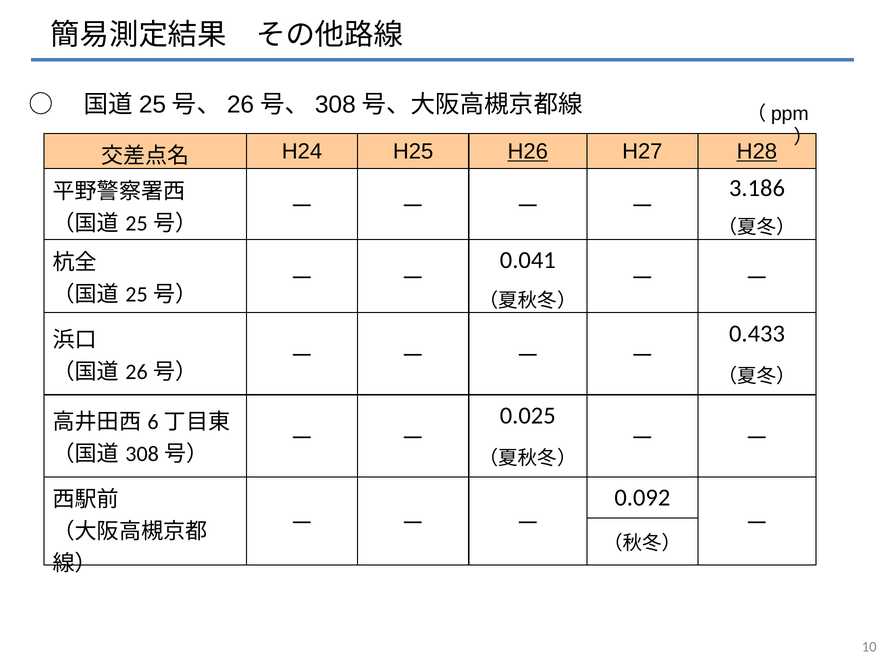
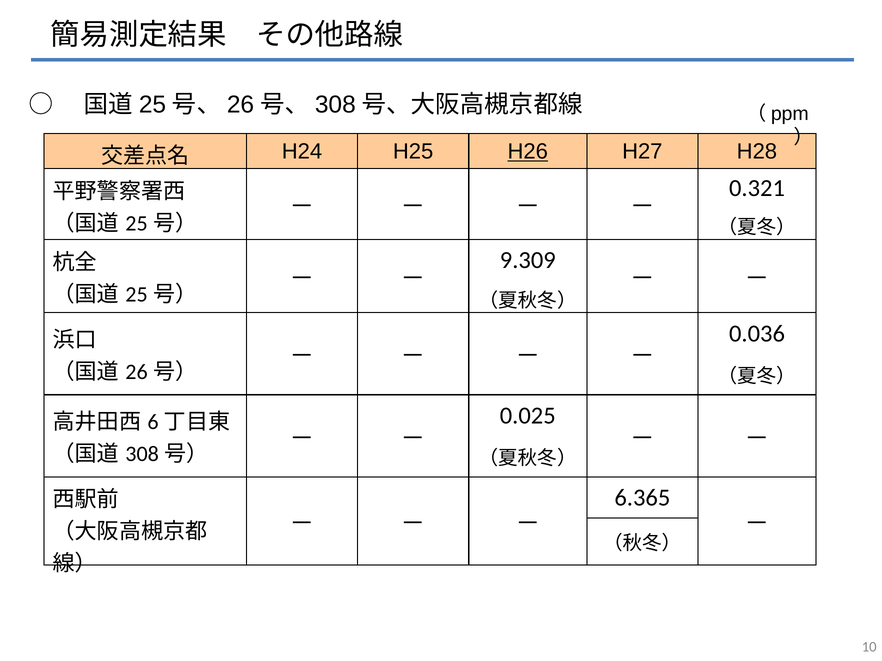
H28 underline: present -> none
3.186: 3.186 -> 0.321
0.041: 0.041 -> 9.309
0.433: 0.433 -> 0.036
0.092: 0.092 -> 6.365
